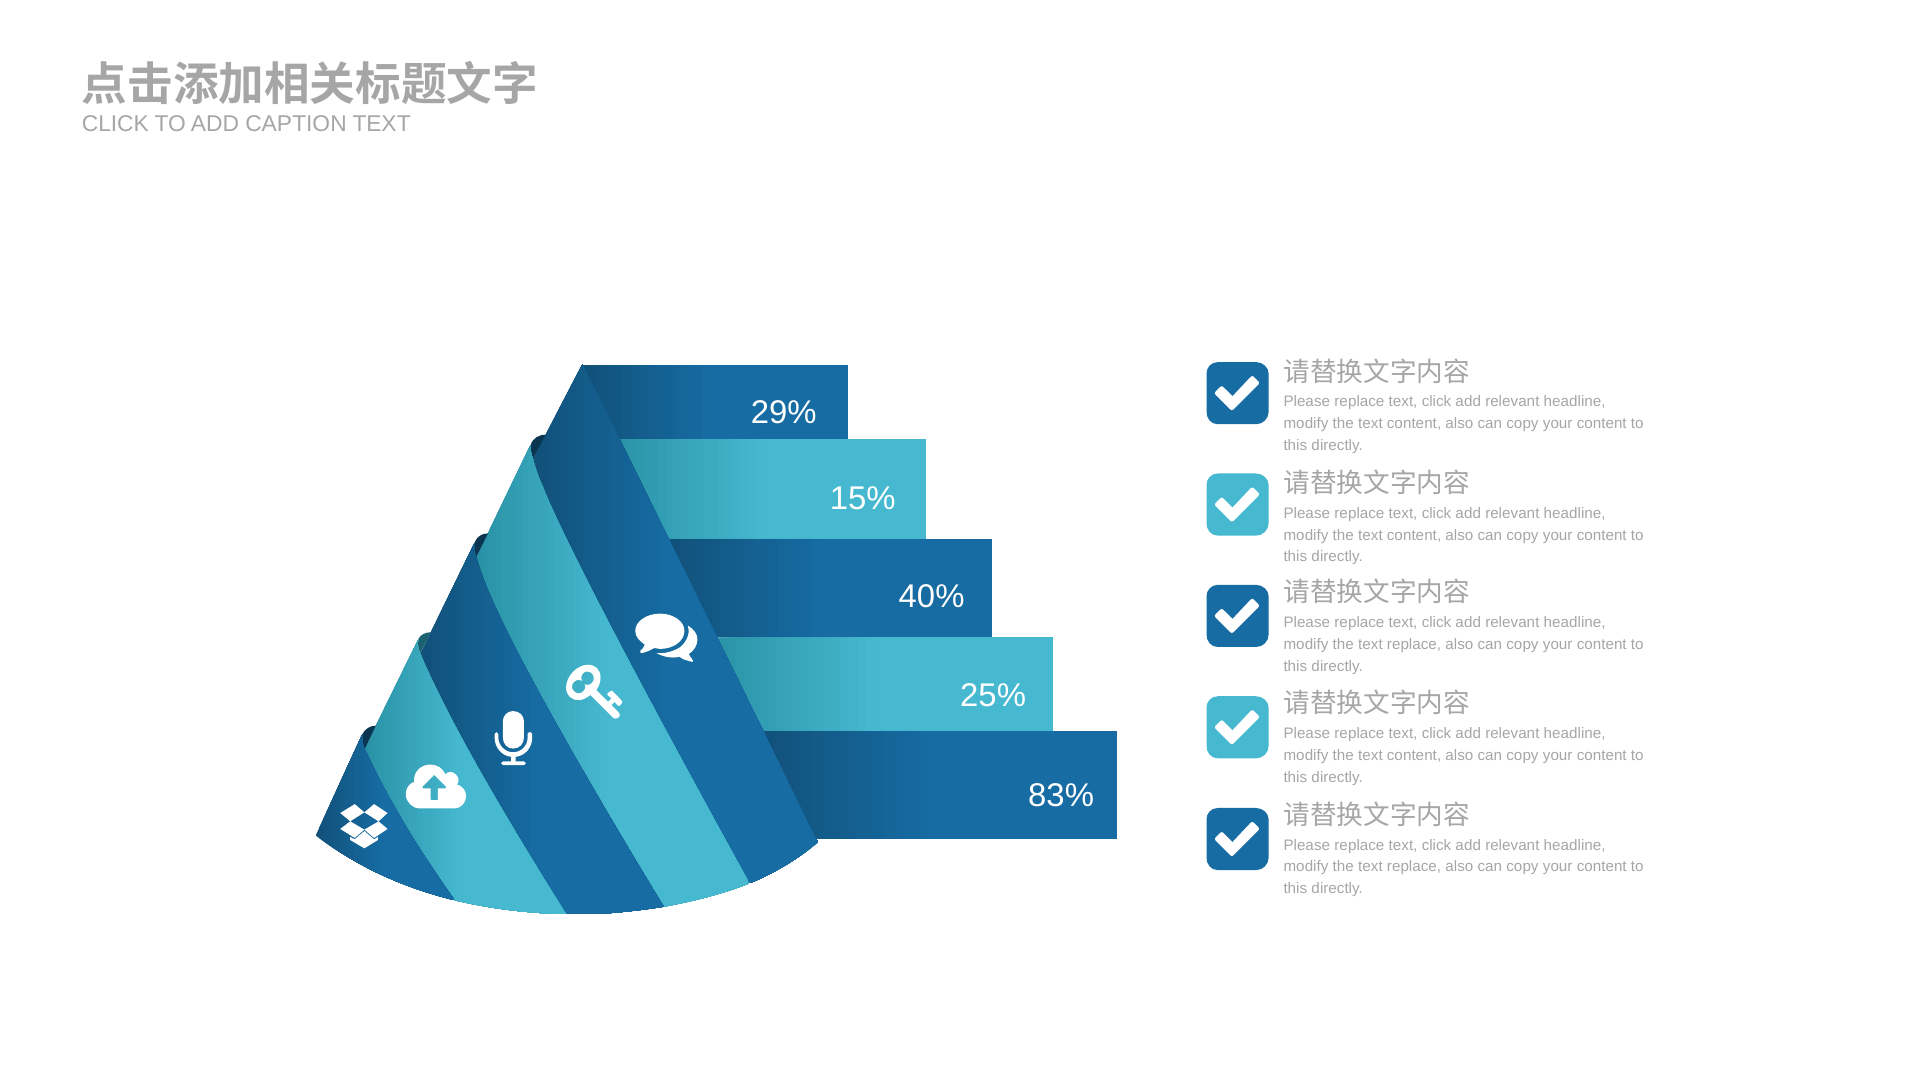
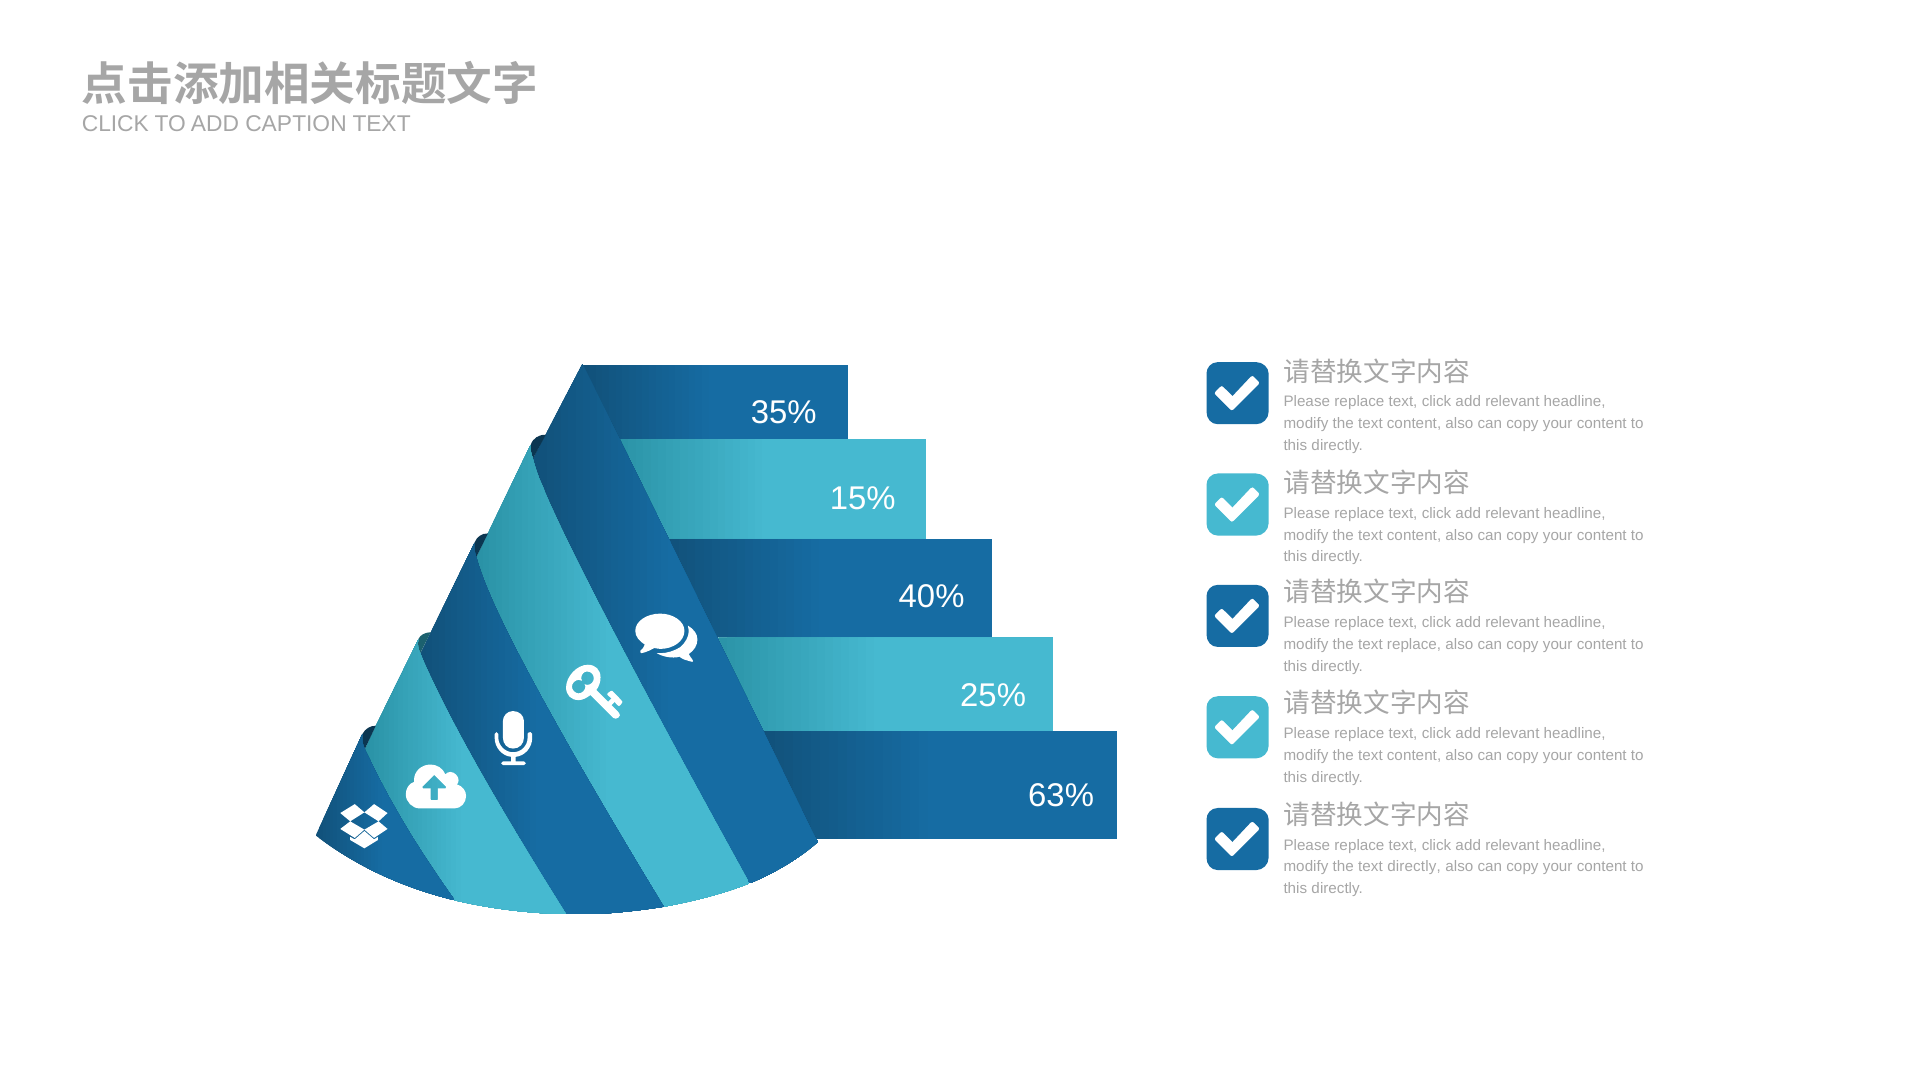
29%: 29% -> 35%
83%: 83% -> 63%
replace at (1414, 867): replace -> directly
